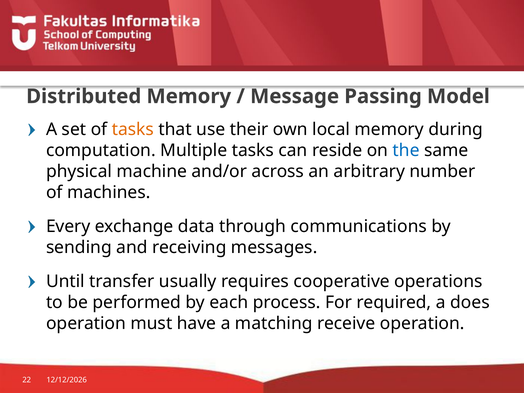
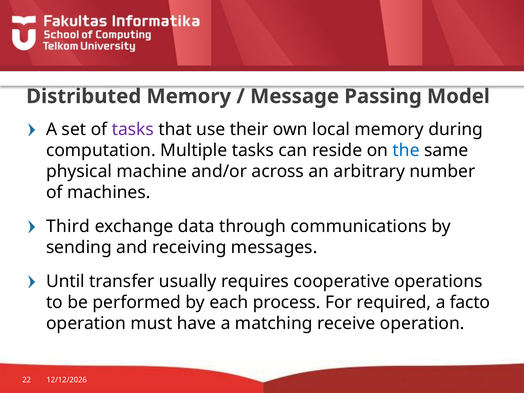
tasks at (133, 129) colour: orange -> purple
Every: Every -> Third
does: does -> facto
